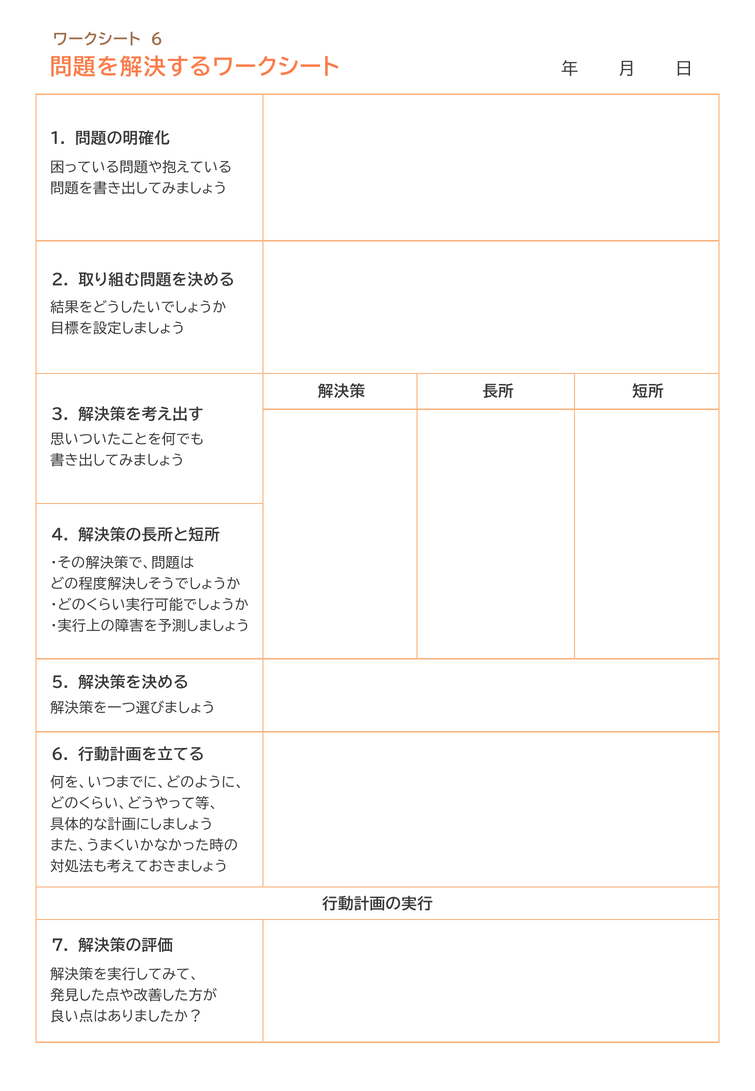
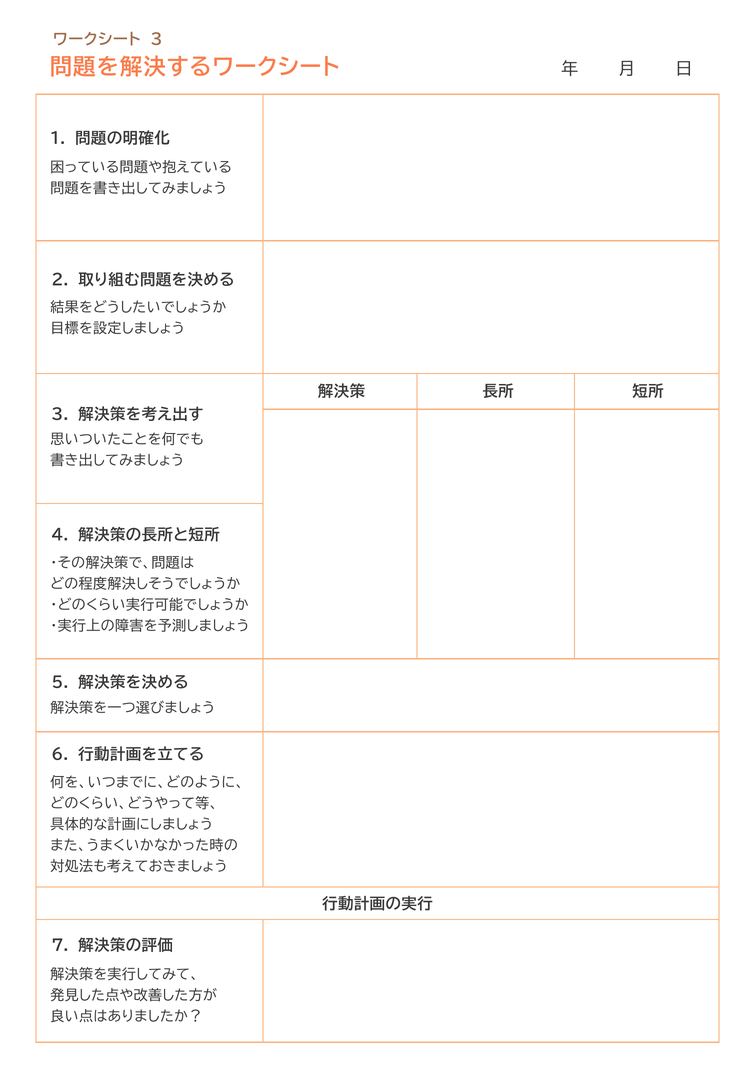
6 at (157, 40): 6 -> 3
